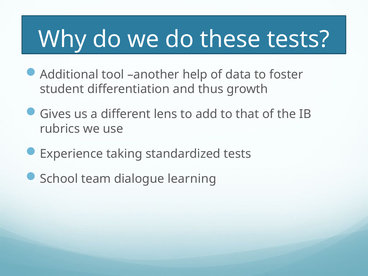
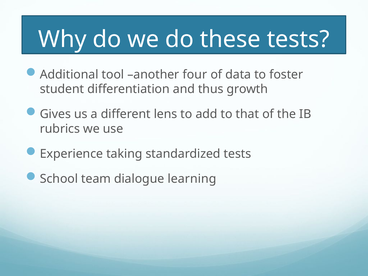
help: help -> four
